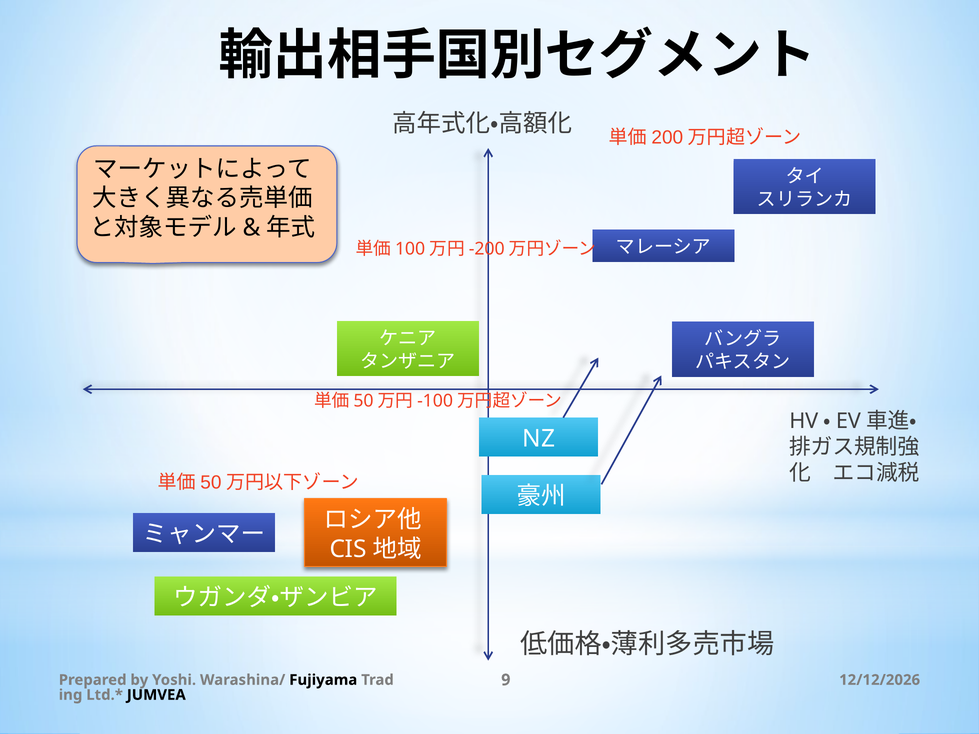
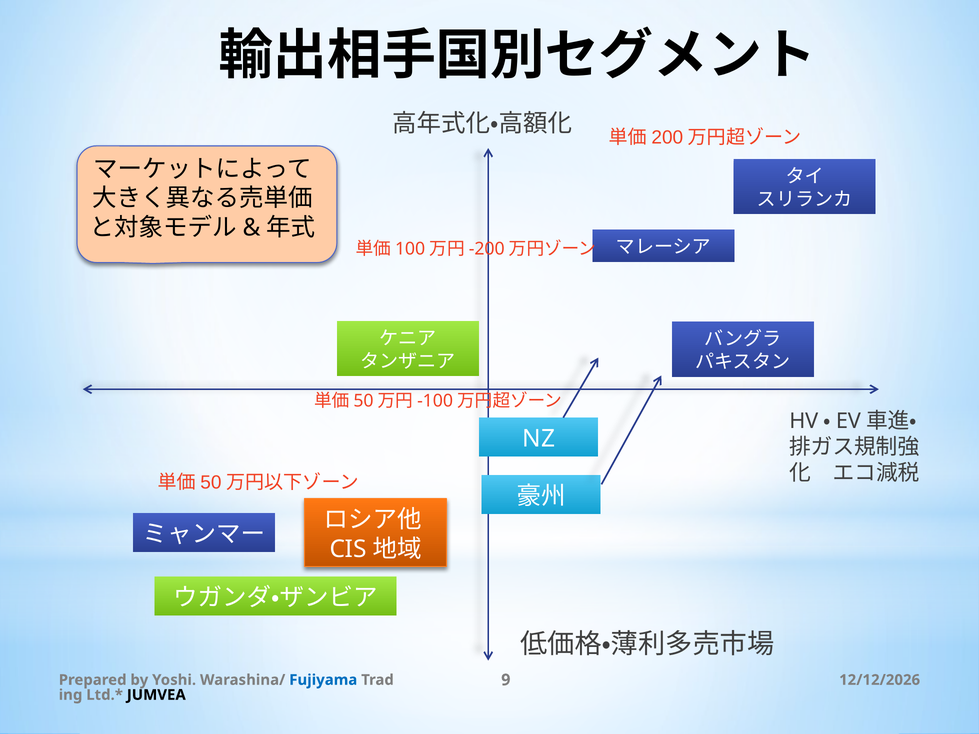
Fujiyama colour: black -> blue
